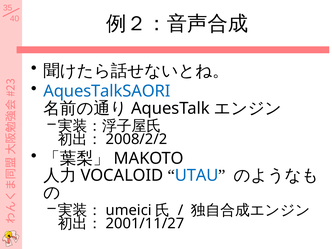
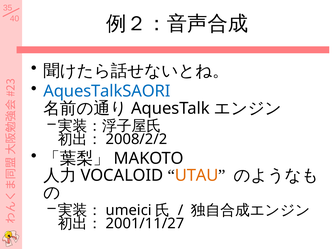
UTAU colour: blue -> orange
